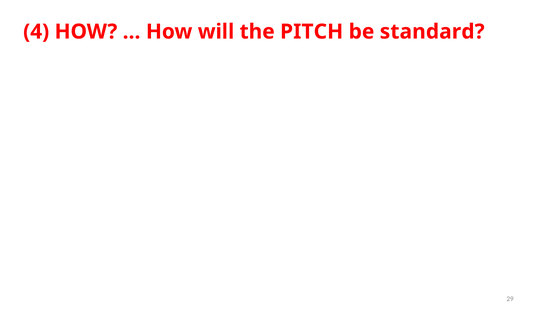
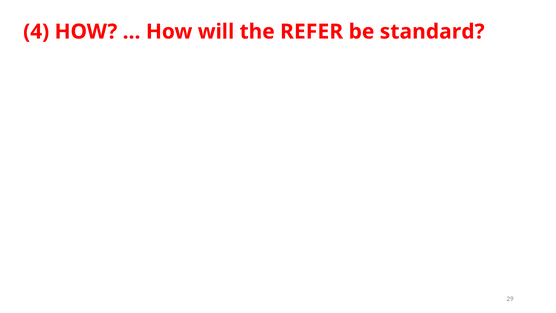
PITCH: PITCH -> REFER
